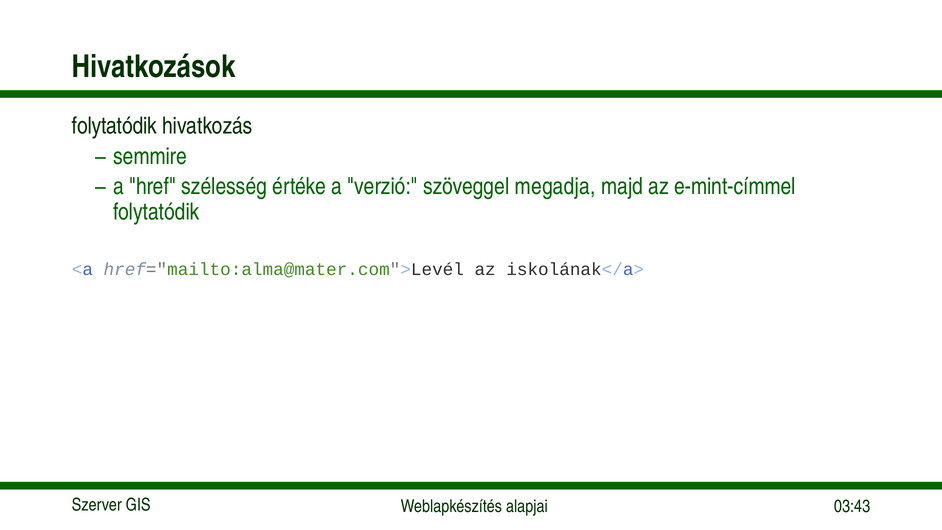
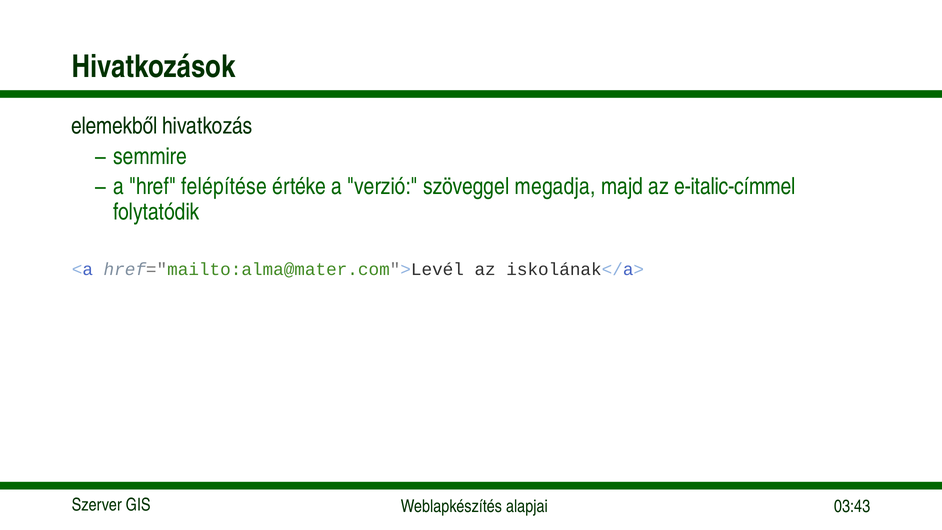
folytatódik at (114, 126): folytatódik -> elemekből
szélesség: szélesség -> felépítése
e-mint-címmel: e-mint-címmel -> e-italic-címmel
